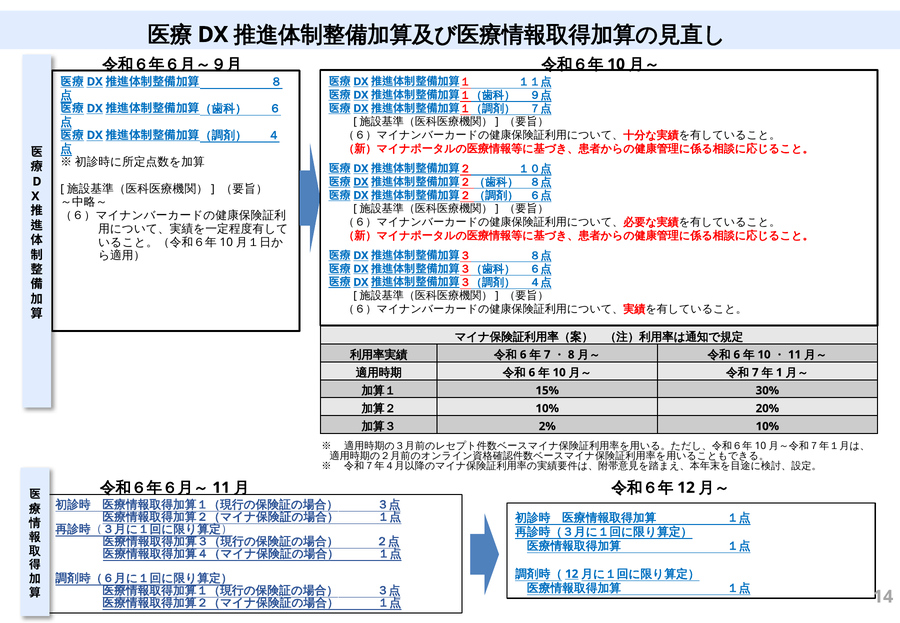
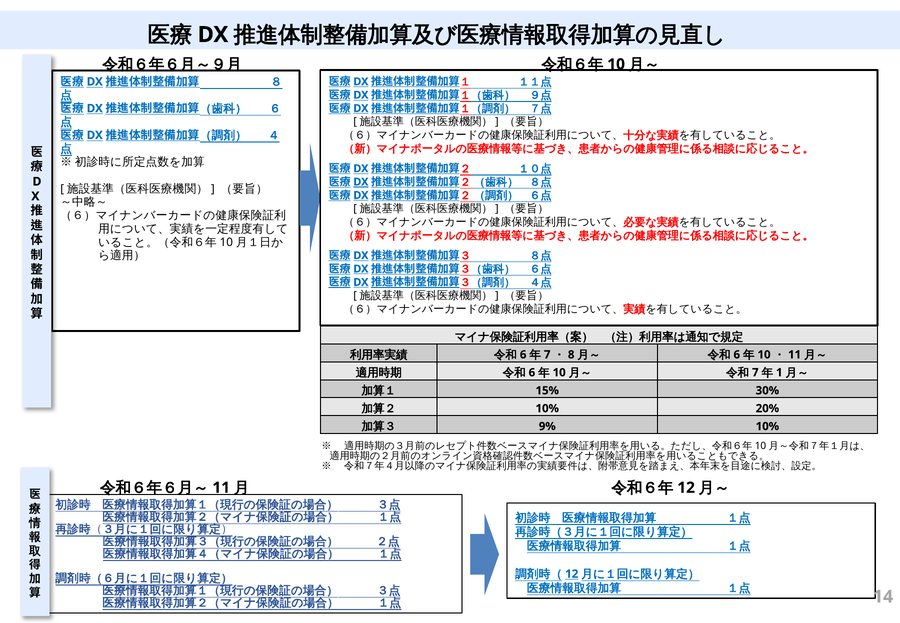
2%: 2% -> 9%
